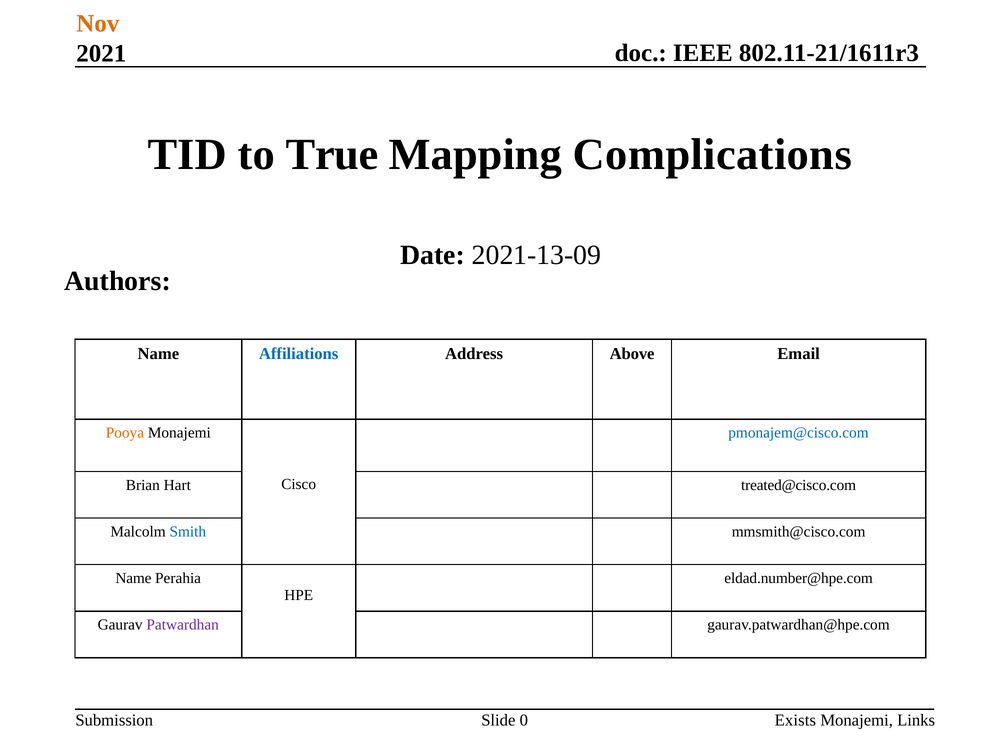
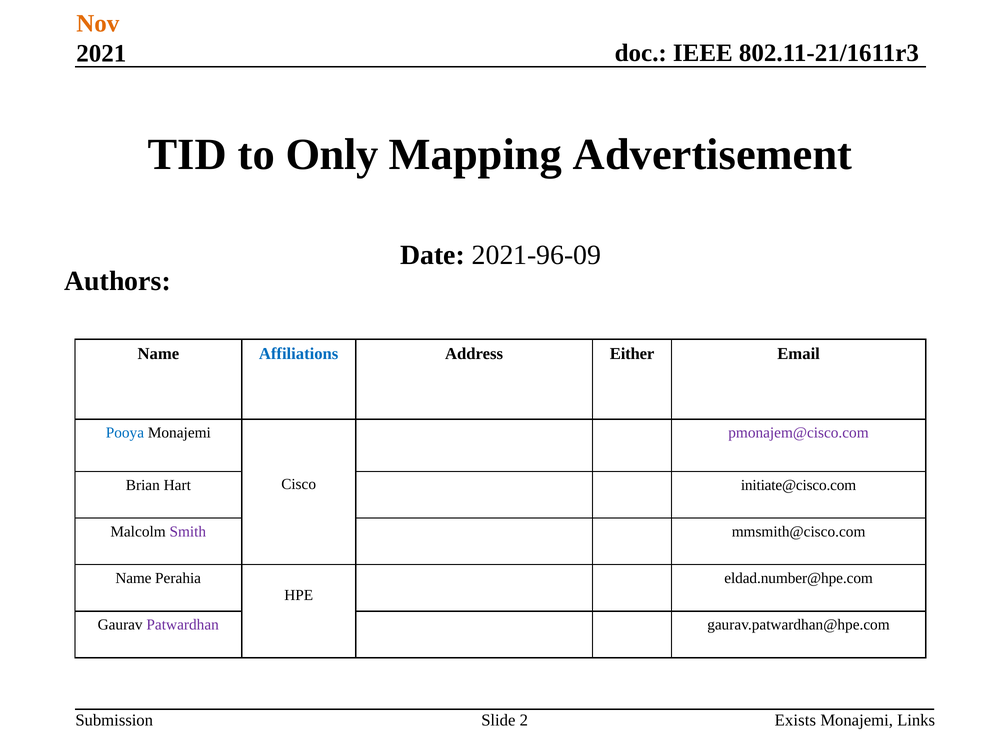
True: True -> Only
Complications: Complications -> Advertisement
2021-13-09: 2021-13-09 -> 2021-96-09
Above: Above -> Either
Pooya colour: orange -> blue
pmonajem@cisco.com colour: blue -> purple
treated@cisco.com: treated@cisco.com -> initiate@cisco.com
Smith colour: blue -> purple
0: 0 -> 2
